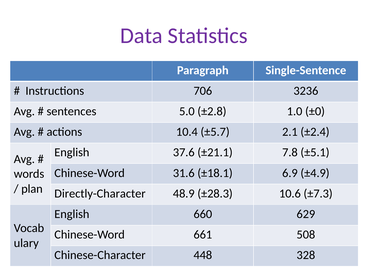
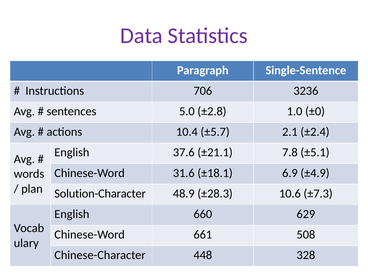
Directly-Character: Directly-Character -> Solution-Character
